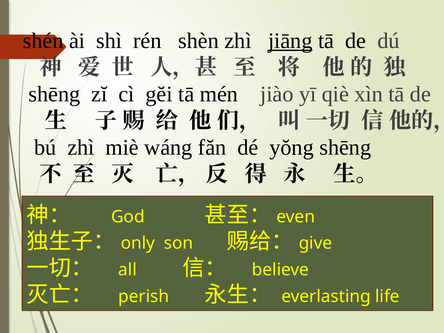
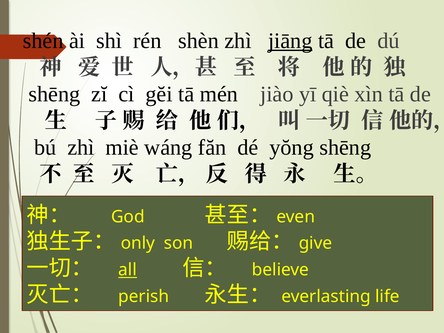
all underline: none -> present
